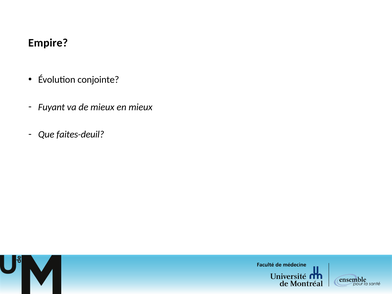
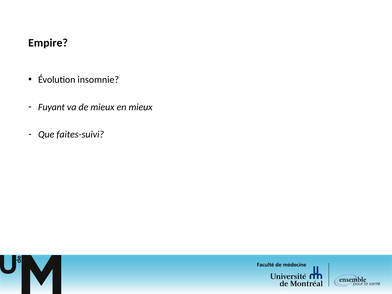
conjointe: conjointe -> insomnie
faites-deuil: faites-deuil -> faites-suivi
